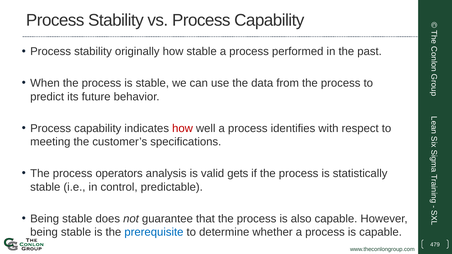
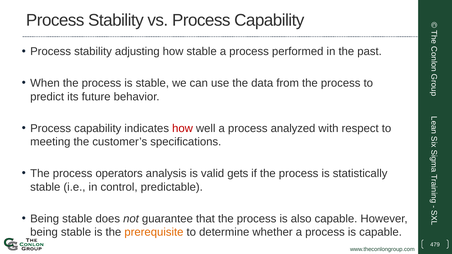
originally: originally -> adjusting
identifies: identifies -> analyzed
prerequisite colour: blue -> orange
